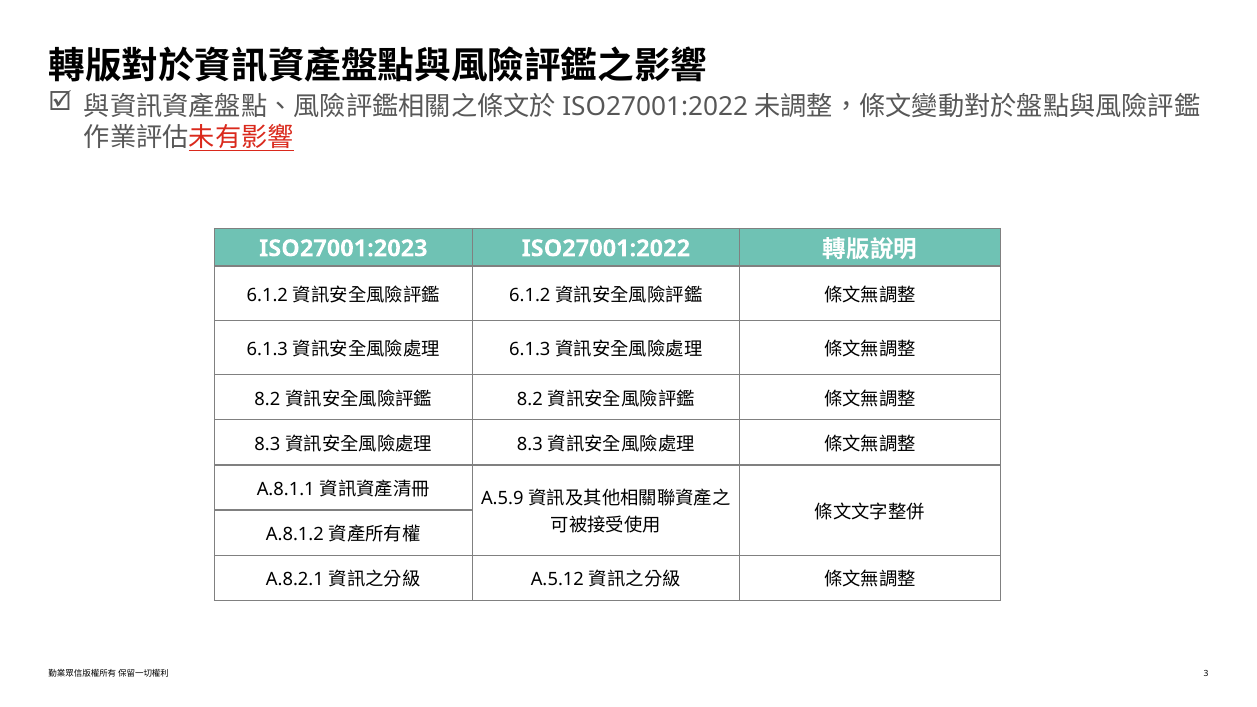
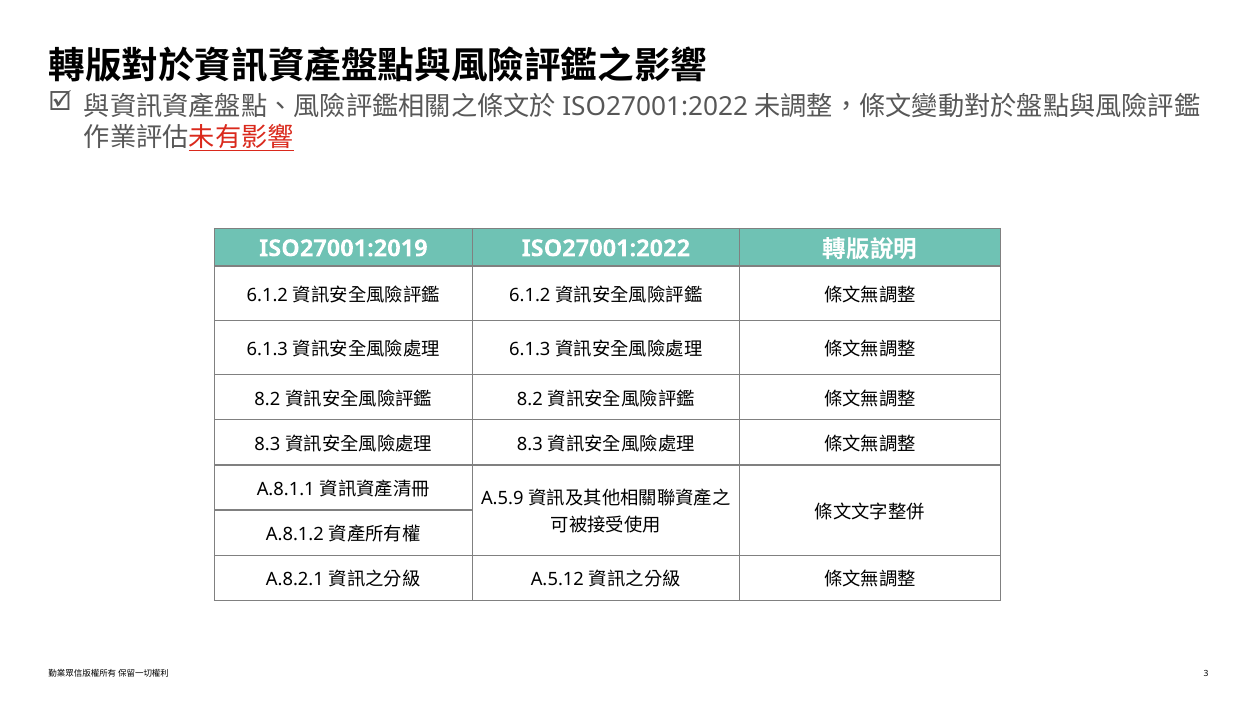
ISO27001:2023: ISO27001:2023 -> ISO27001:2019
